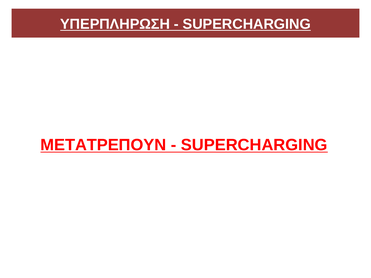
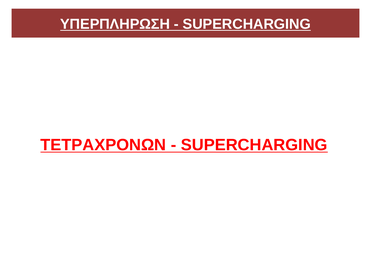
ΜΕΤΑΤΡΕΠΟΥΝ: ΜΕΤΑΤΡΕΠΟΥΝ -> ΤΕΤΡΑΧΡΟΝΩΝ
